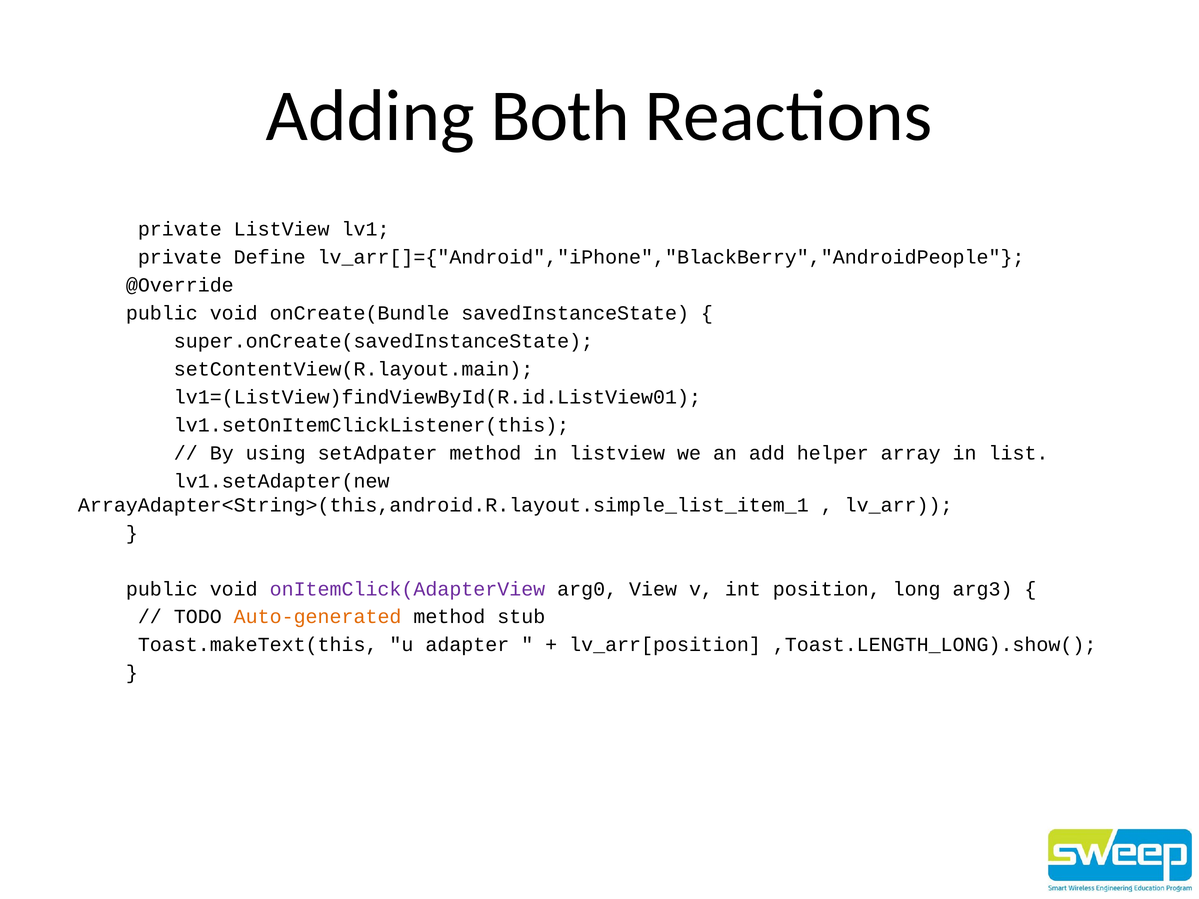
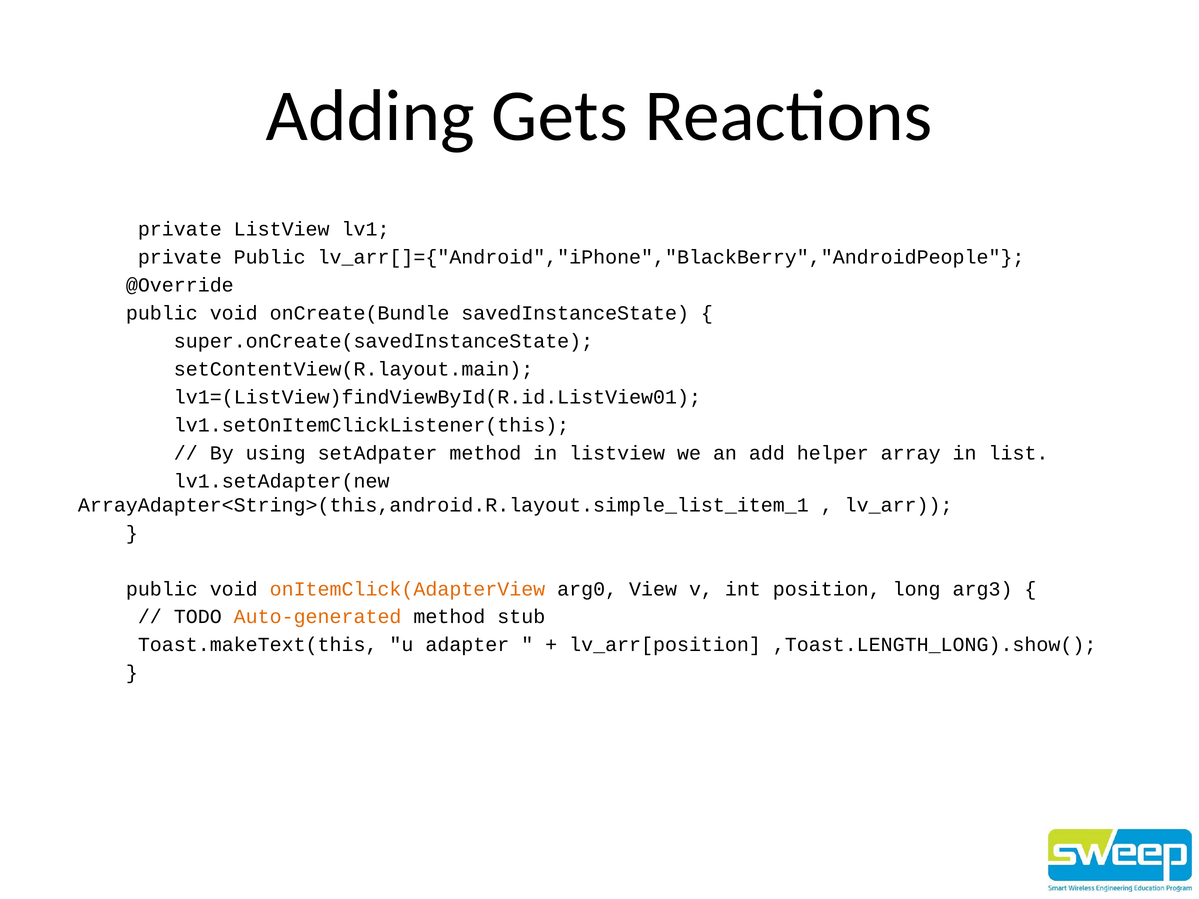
Both: Both -> Gets
private Define: Define -> Public
onItemClick(AdapterView colour: purple -> orange
